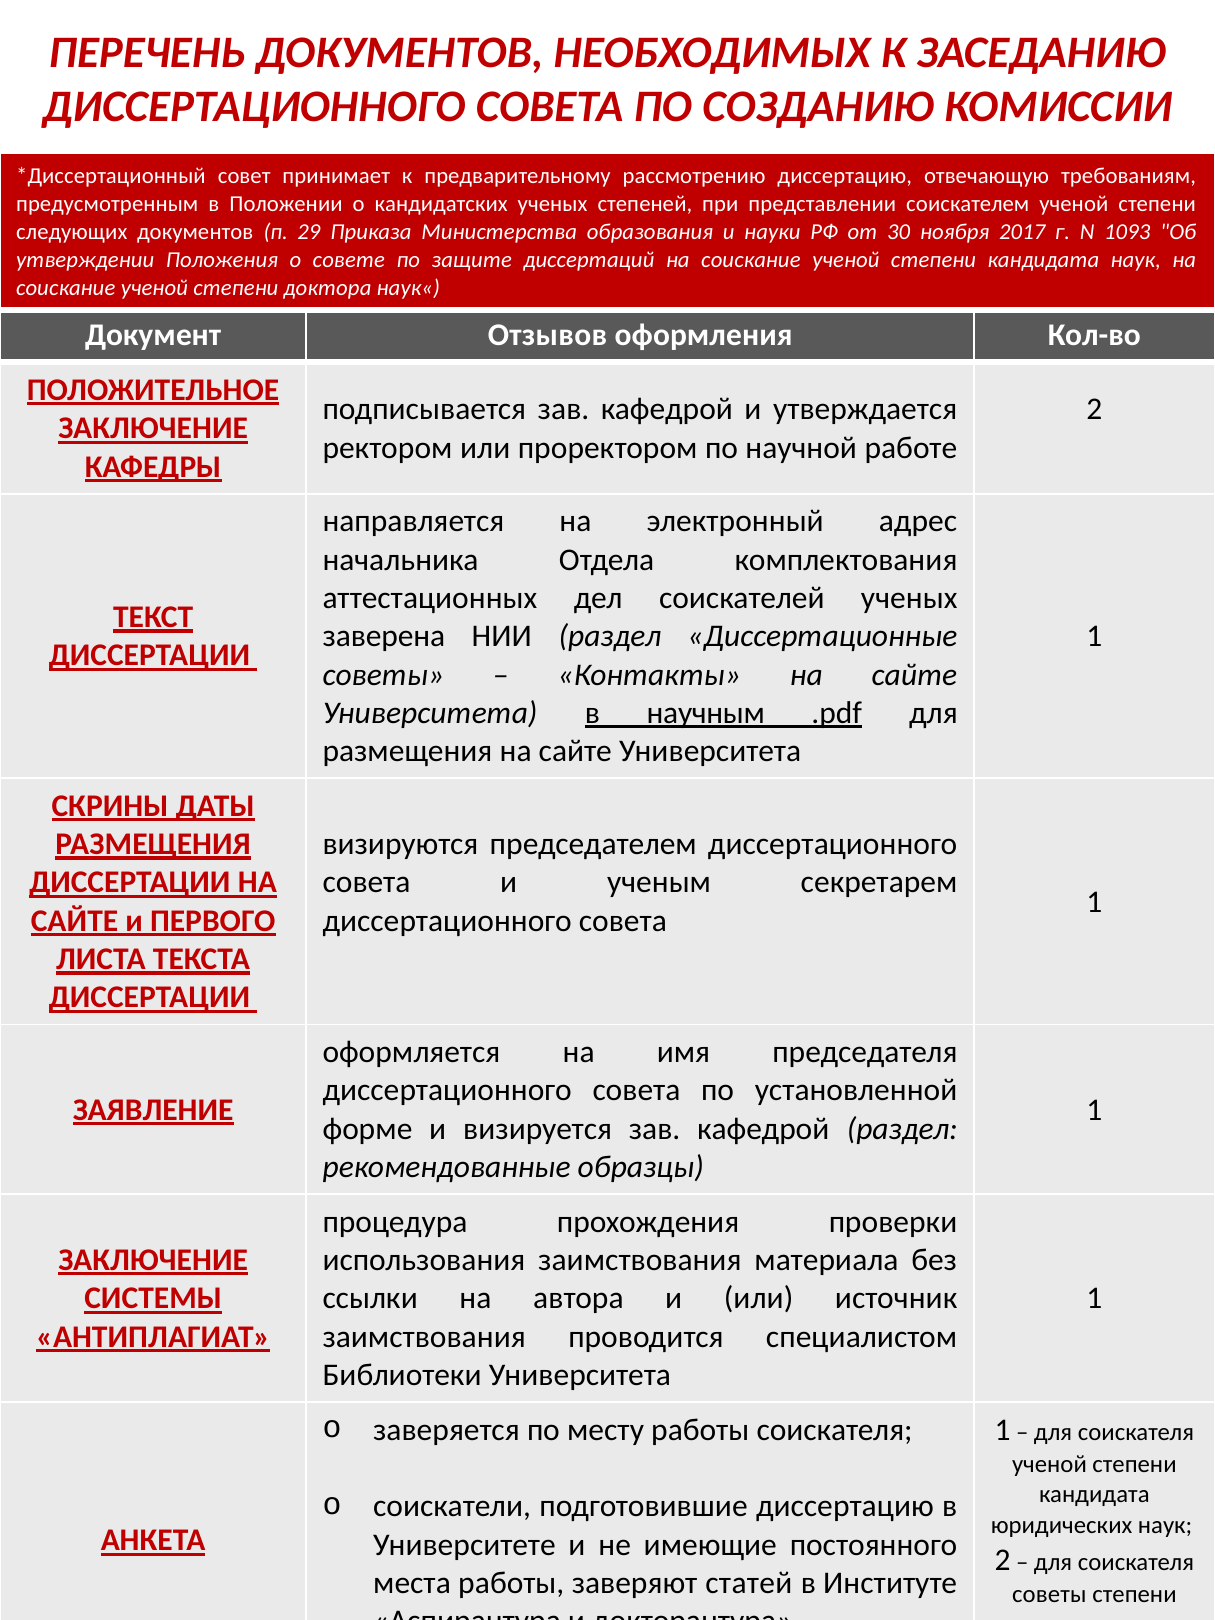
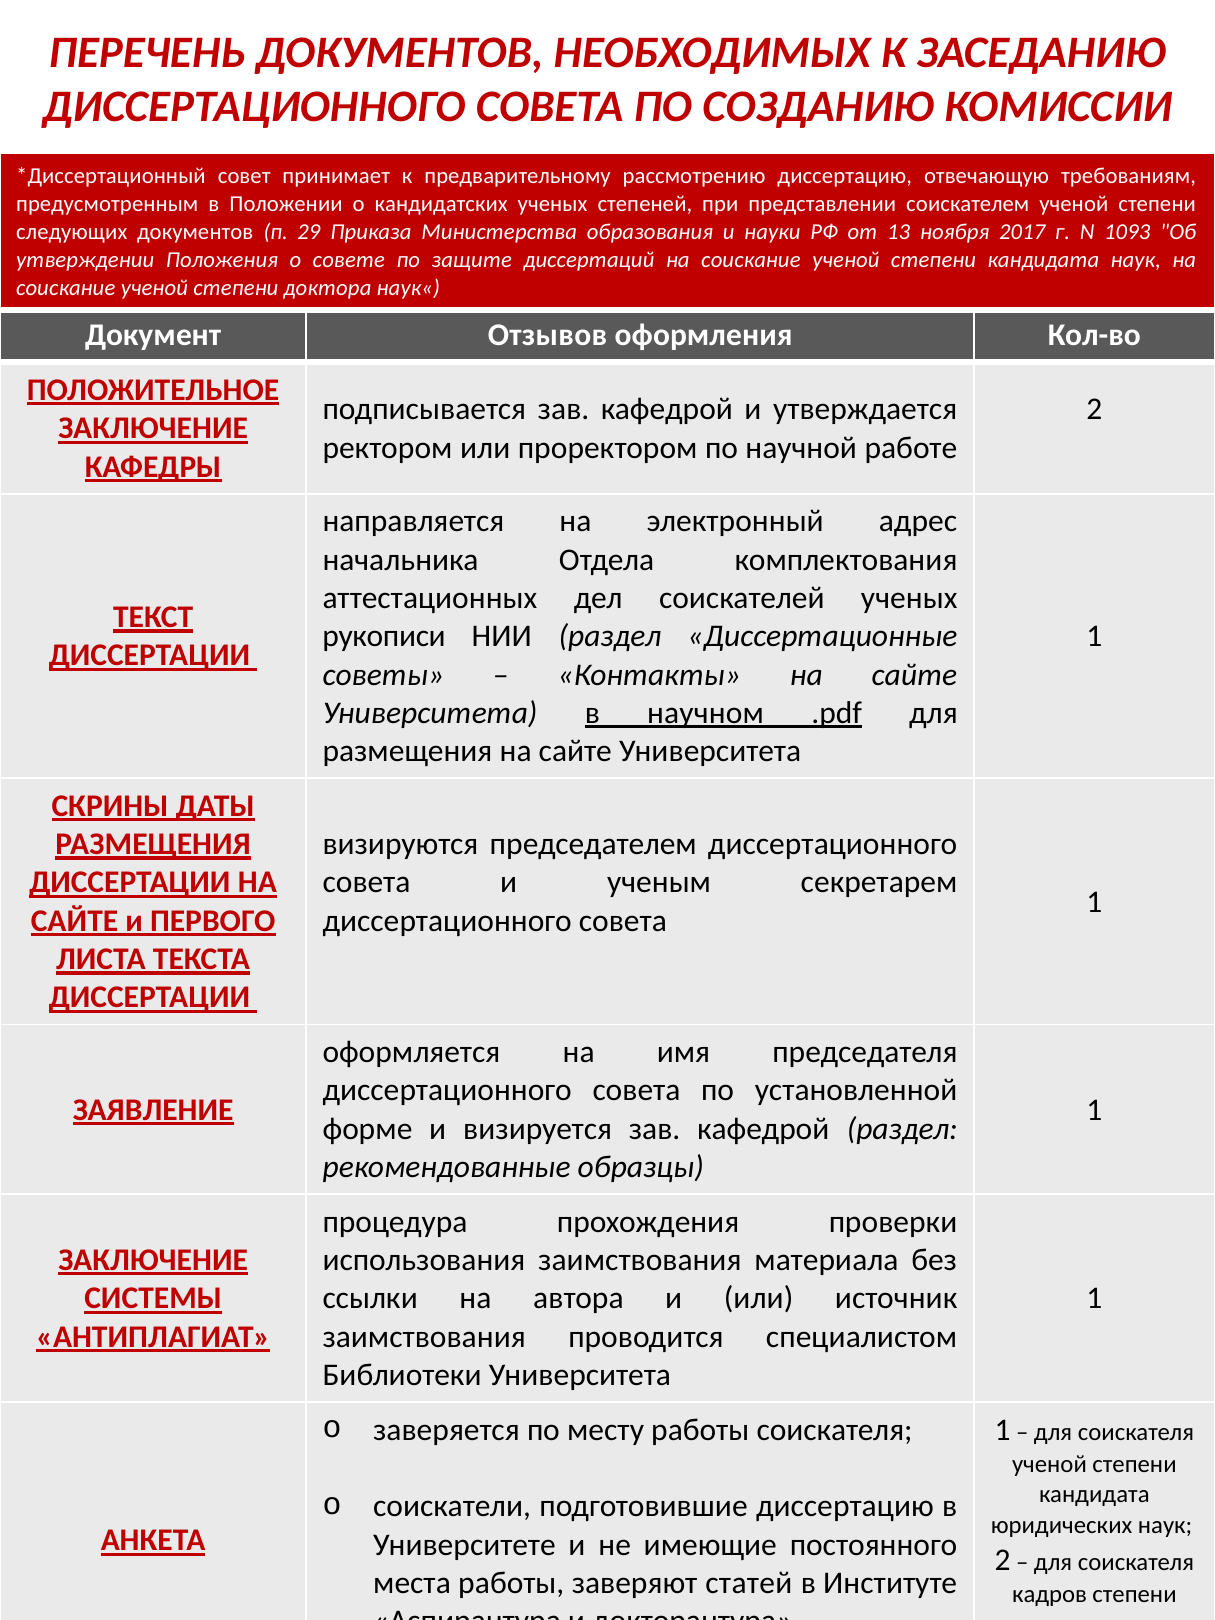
30: 30 -> 13
заверена: заверена -> рукописи
научным: научным -> научном
советы at (1049, 1594): советы -> кадров
